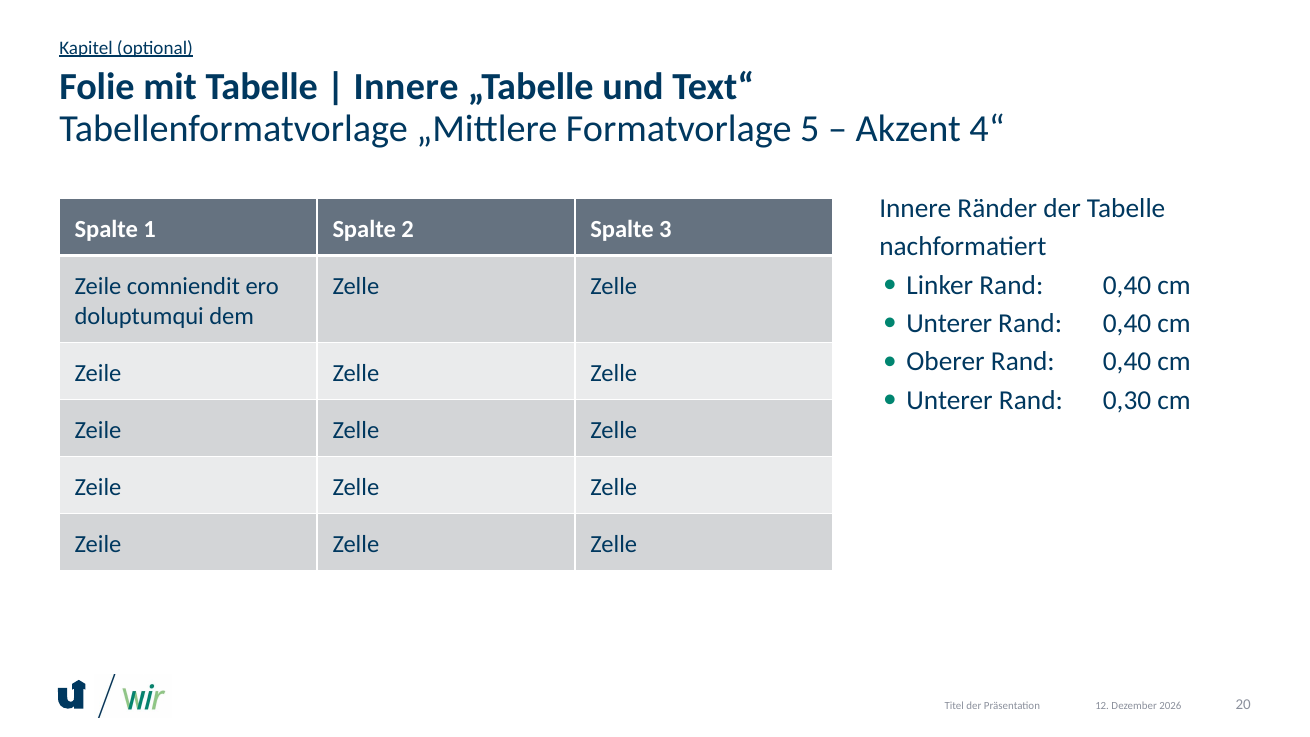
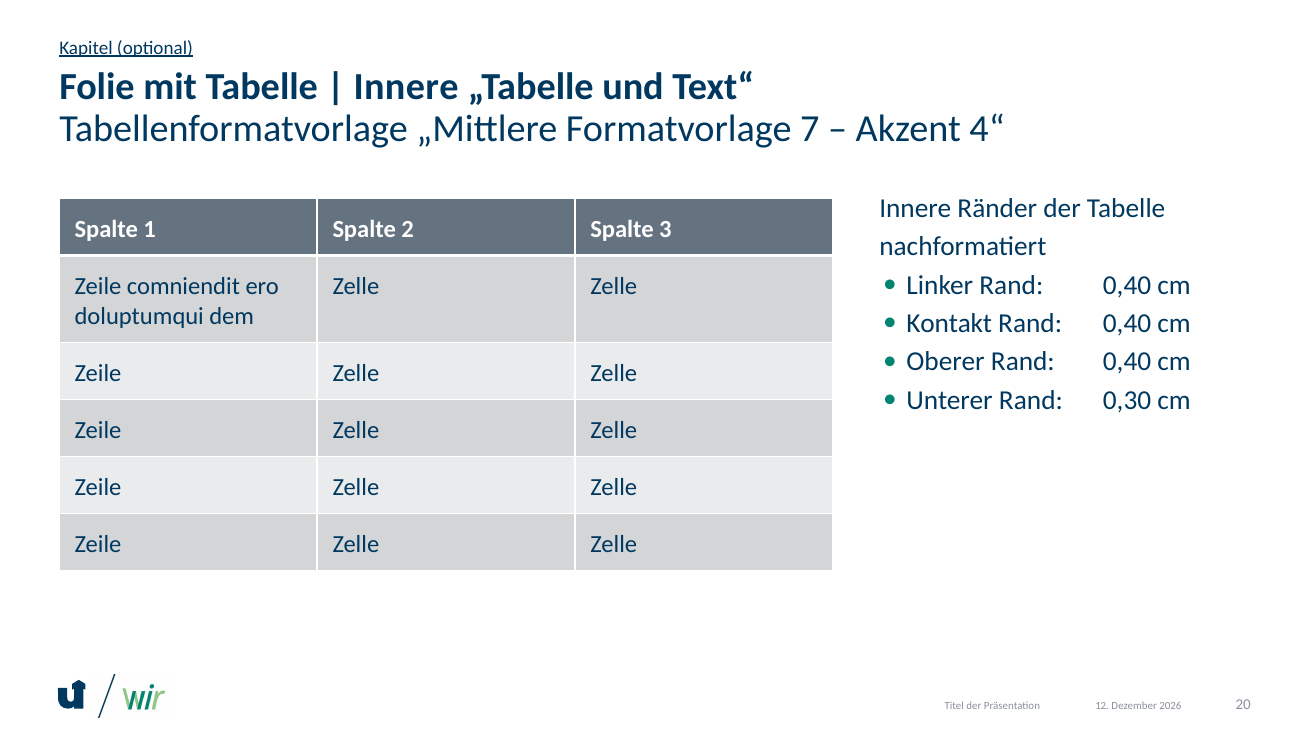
5: 5 -> 7
Unterer at (949, 323): Unterer -> Kontakt
